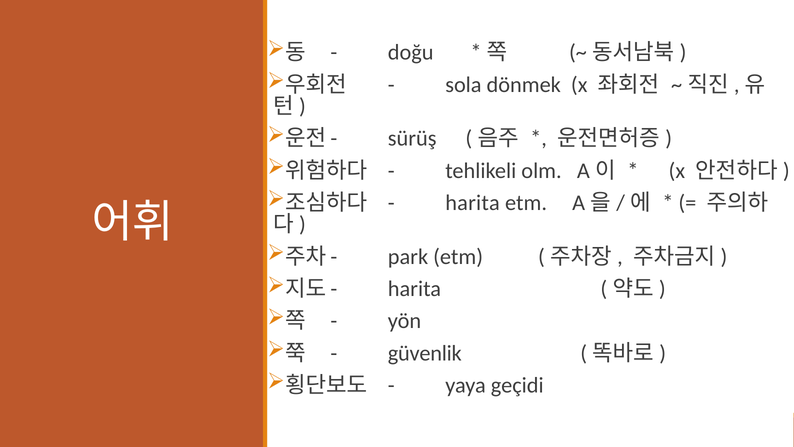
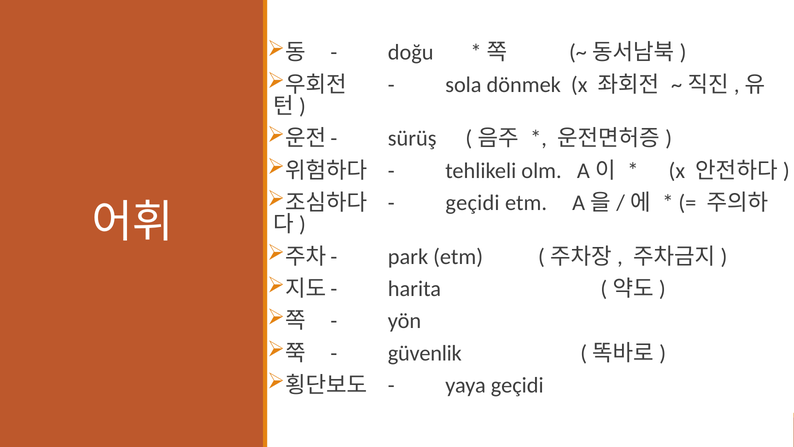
harita at (473, 203): harita -> geçidi
